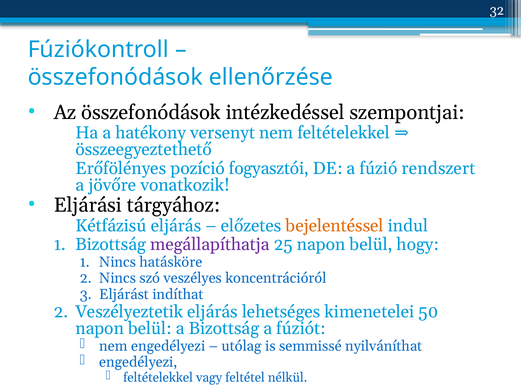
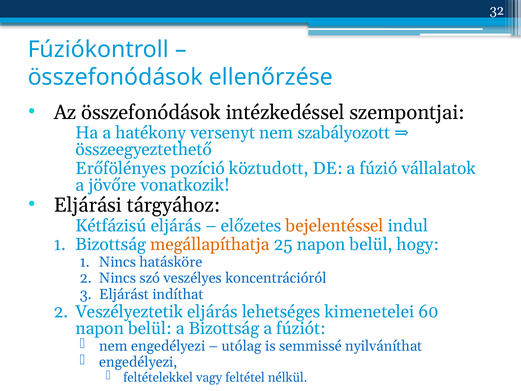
nem feltételekkel: feltételekkel -> szabályozott
fogyasztói: fogyasztói -> köztudott
rendszert: rendszert -> vállalatok
megállapíthatja colour: purple -> orange
50: 50 -> 60
